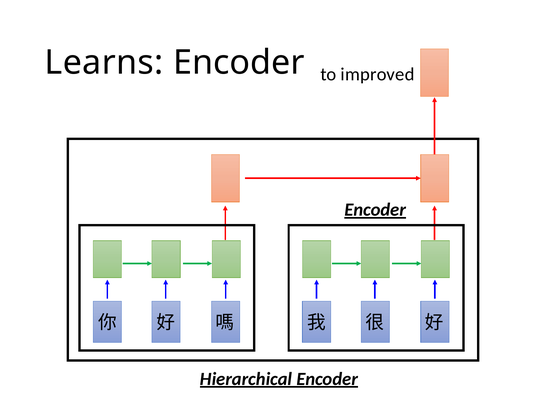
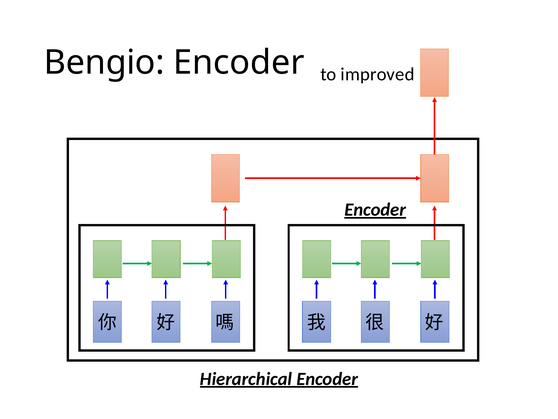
Learns: Learns -> Bengio
